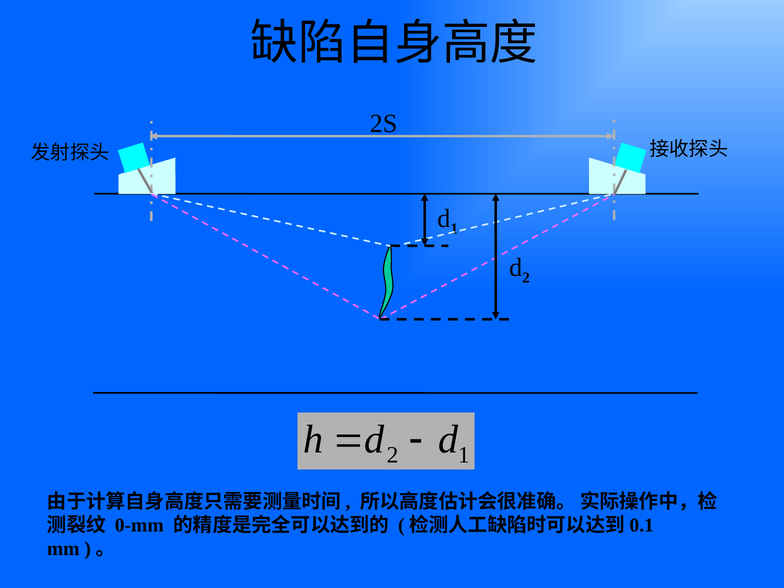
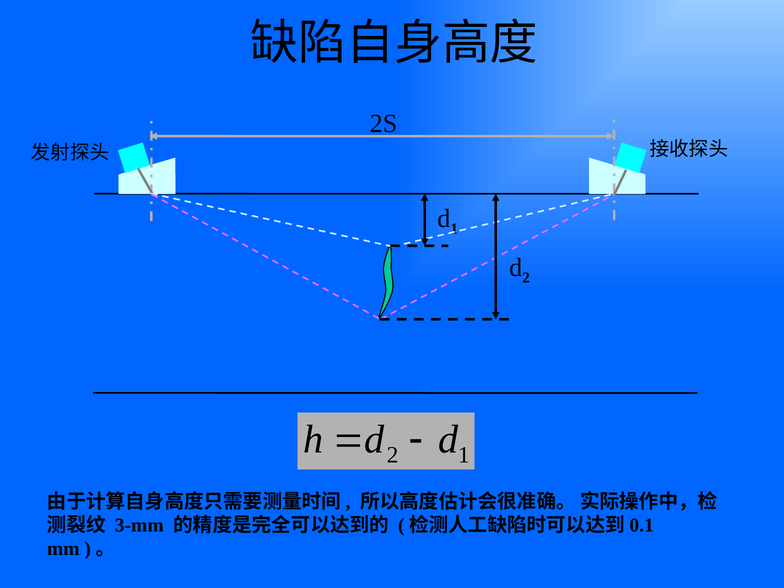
0-mm: 0-mm -> 3-mm
